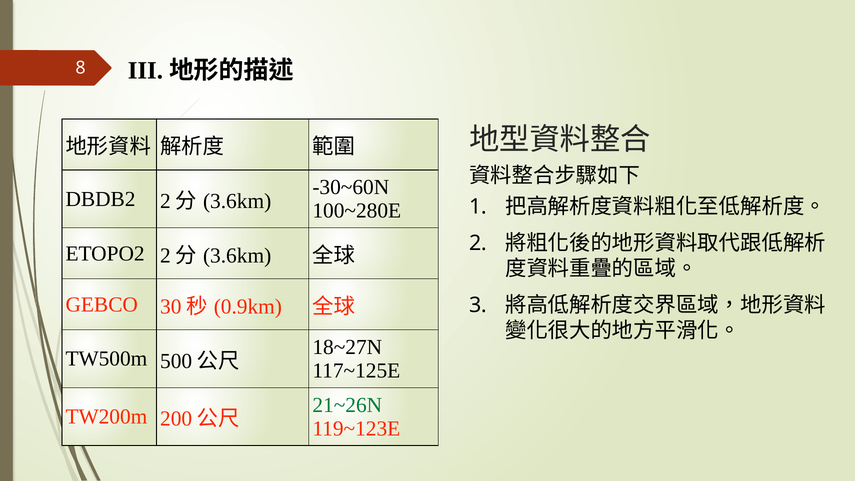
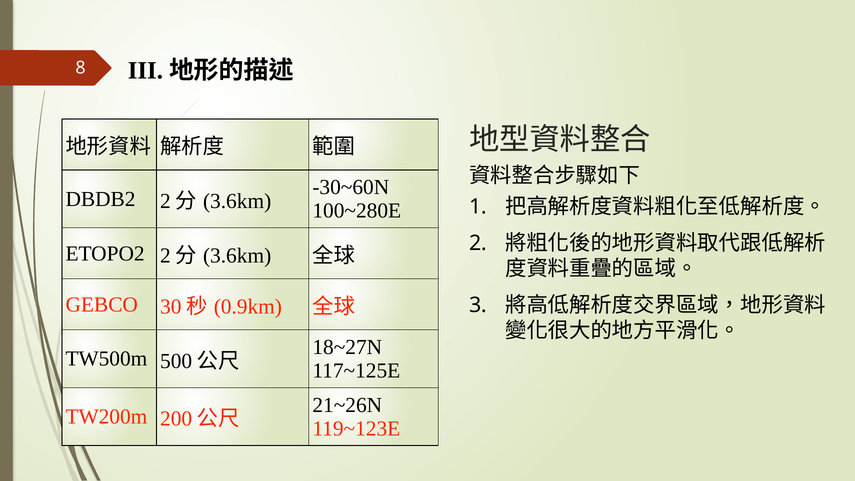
21~26N colour: green -> black
